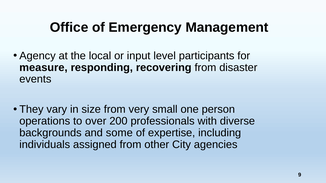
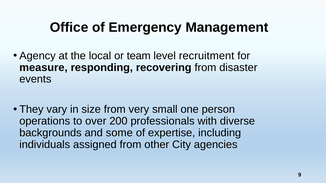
input: input -> team
participants: participants -> recruitment
